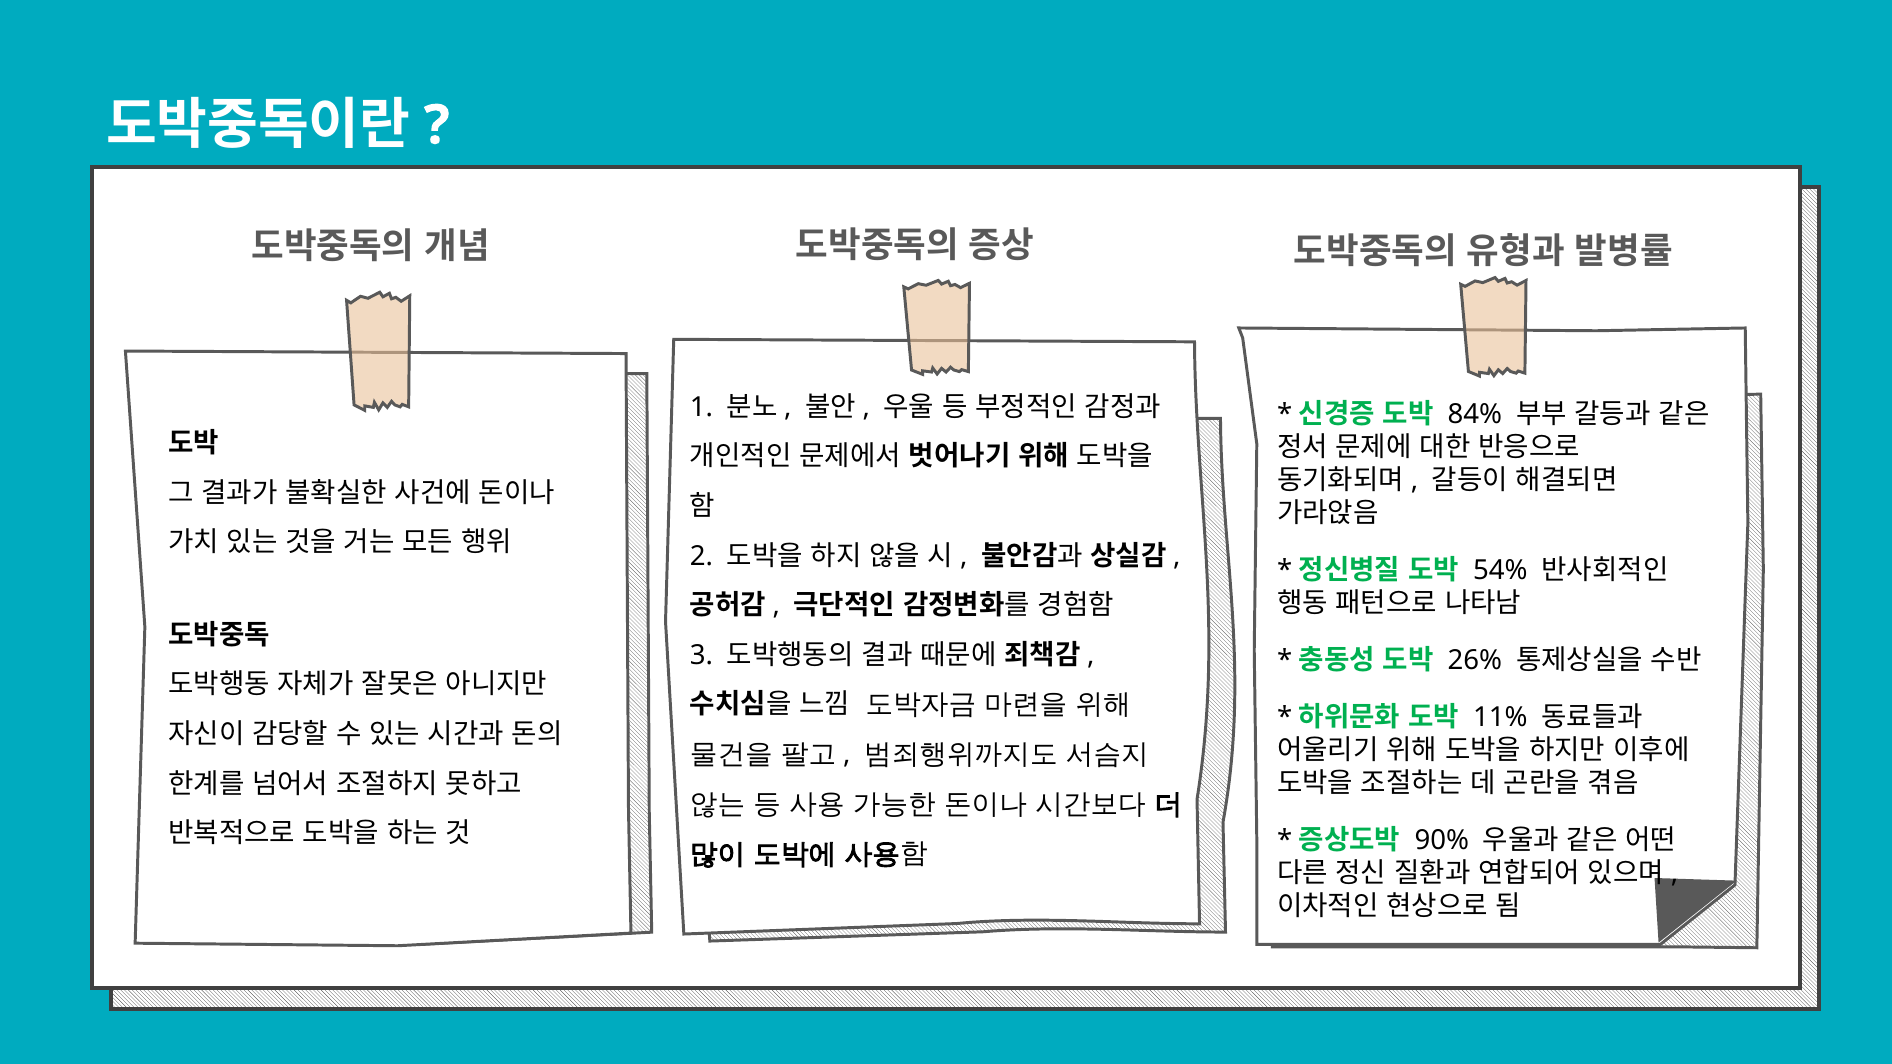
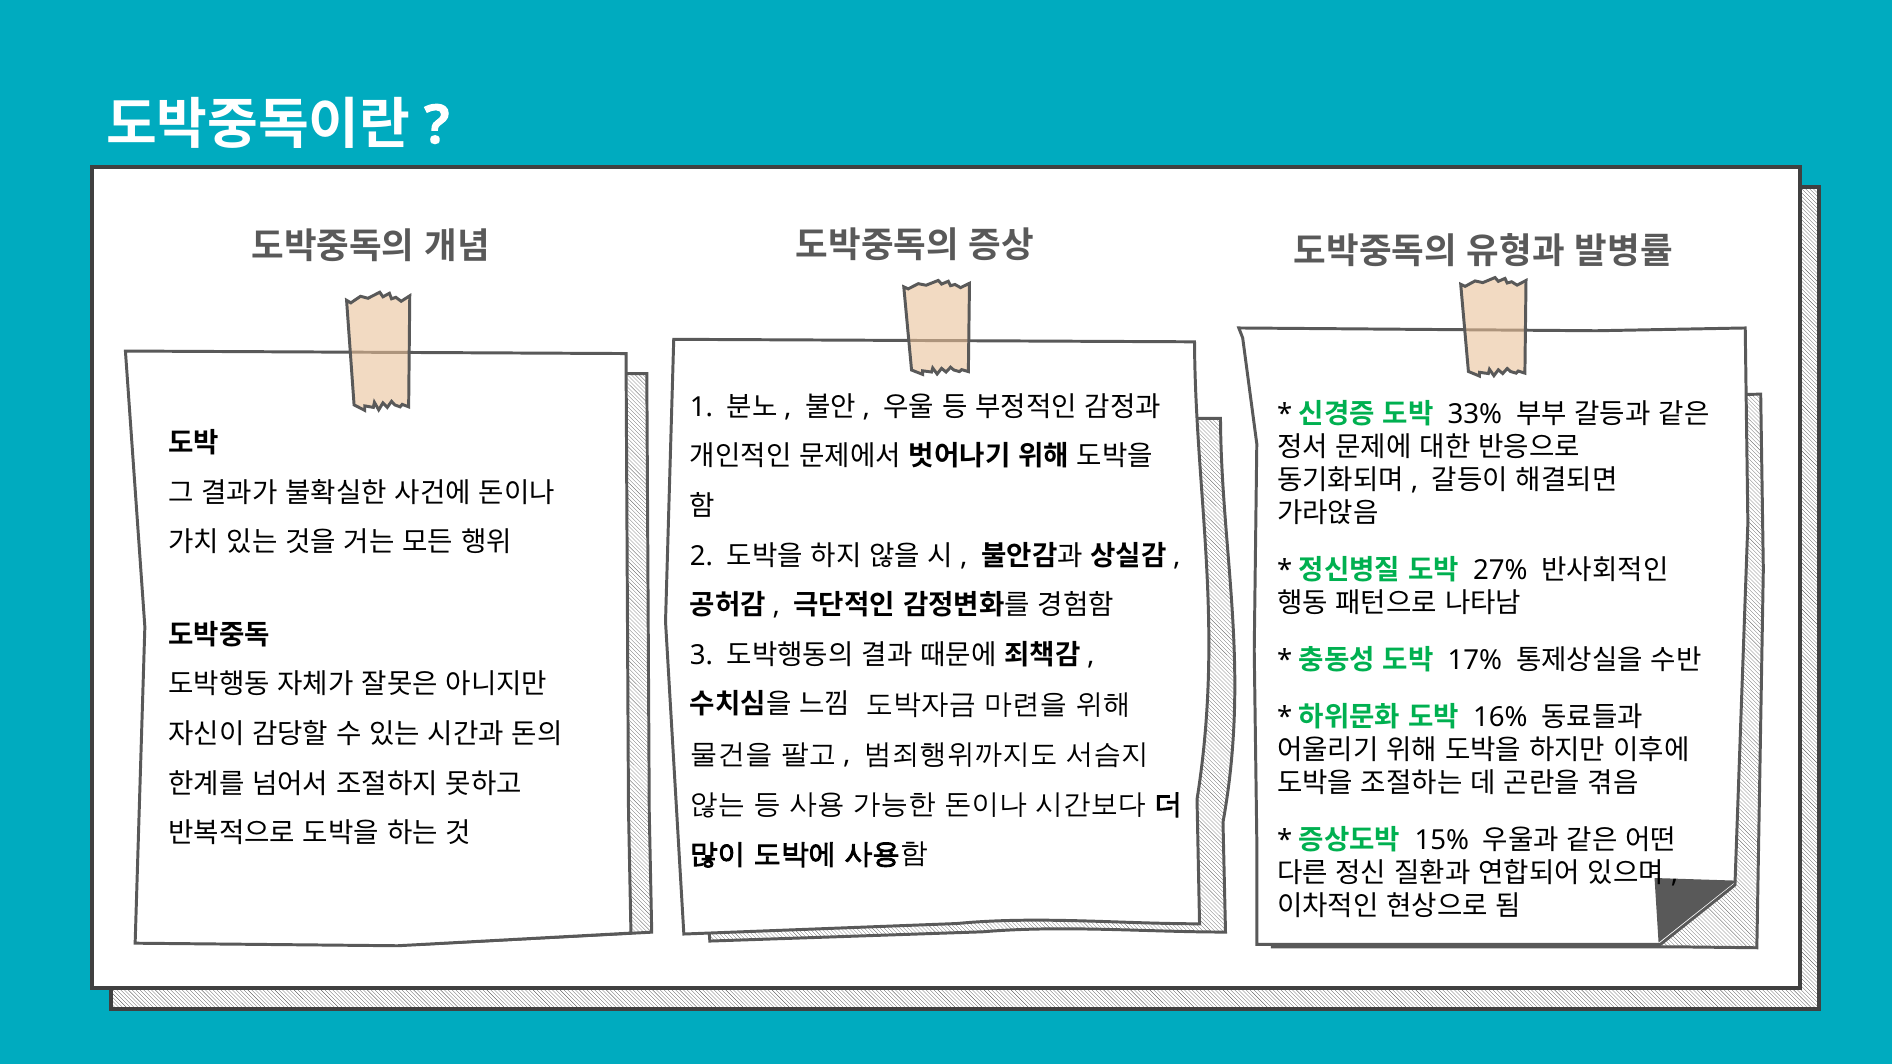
84%: 84% -> 33%
54%: 54% -> 27%
26%: 26% -> 17%
11%: 11% -> 16%
90%: 90% -> 15%
